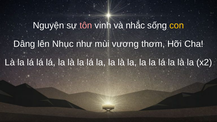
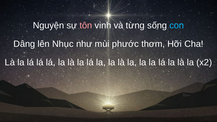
nhắc: nhắc -> từng
con colour: yellow -> light blue
vương: vương -> phước
